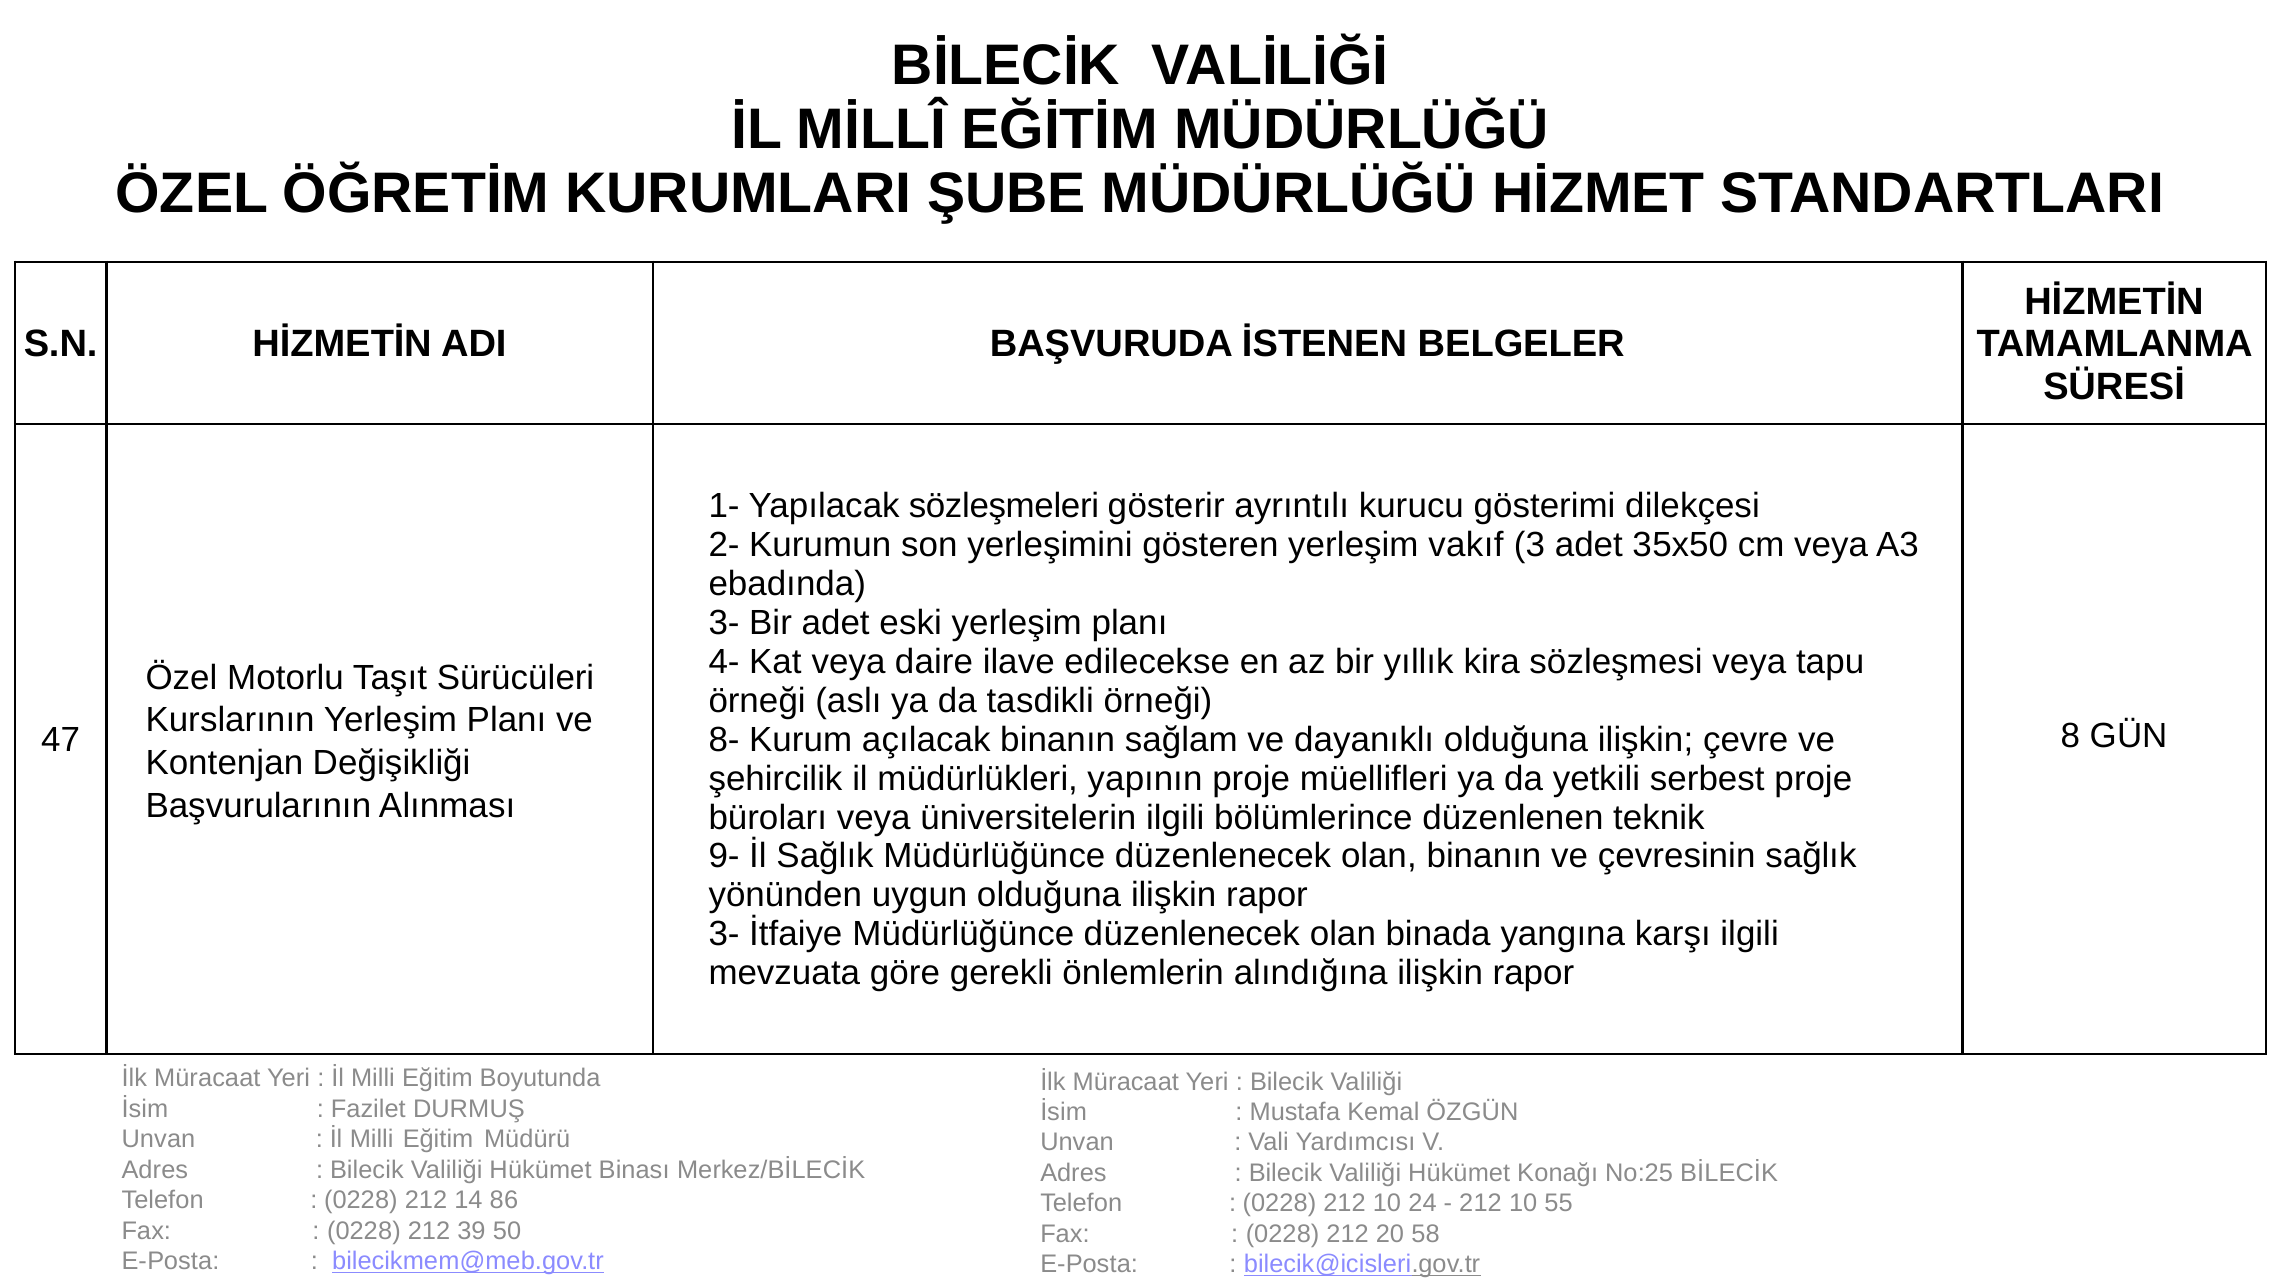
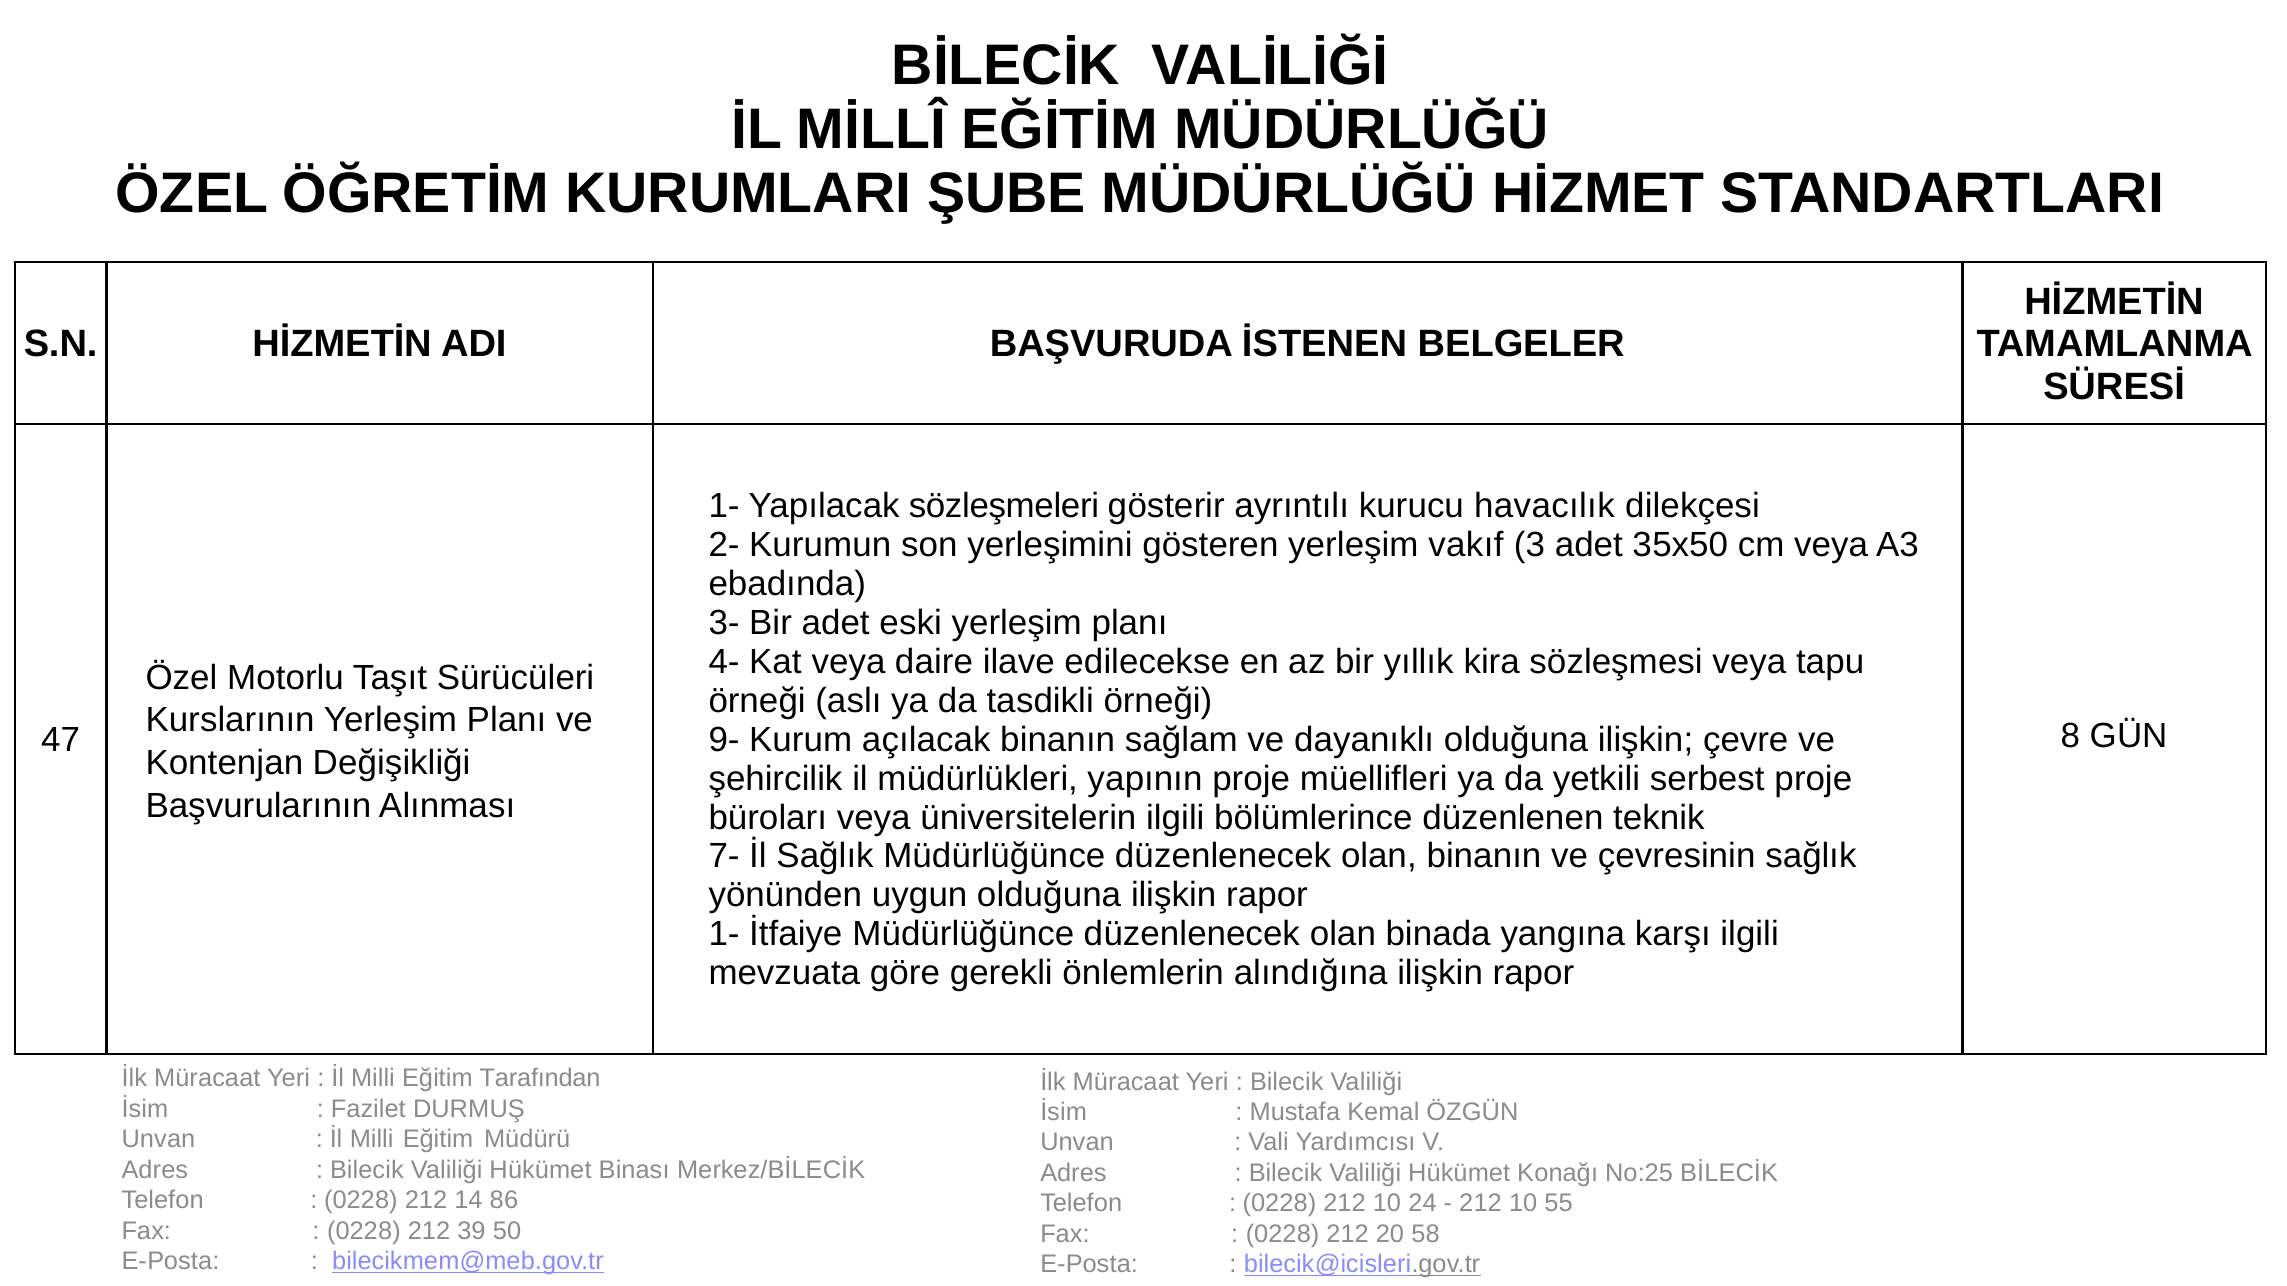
gösterimi: gösterimi -> havacılık
8-: 8- -> 9-
9-: 9- -> 7-
3- at (724, 935): 3- -> 1-
Boyutunda: Boyutunda -> Tarafından
